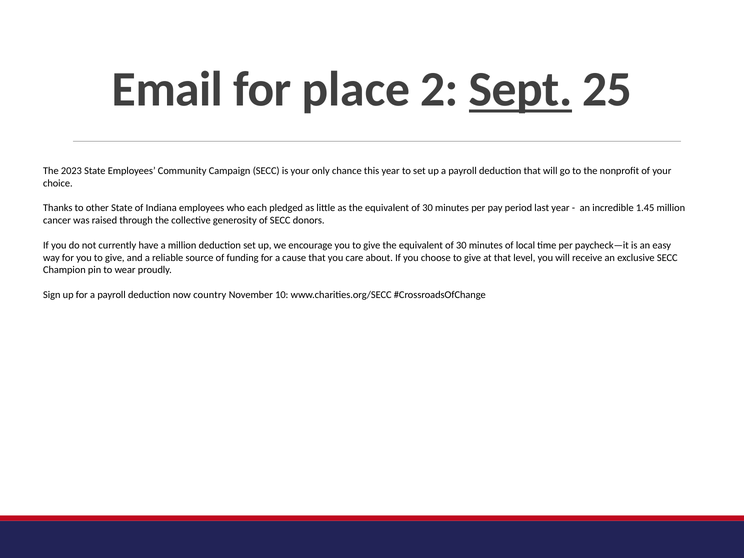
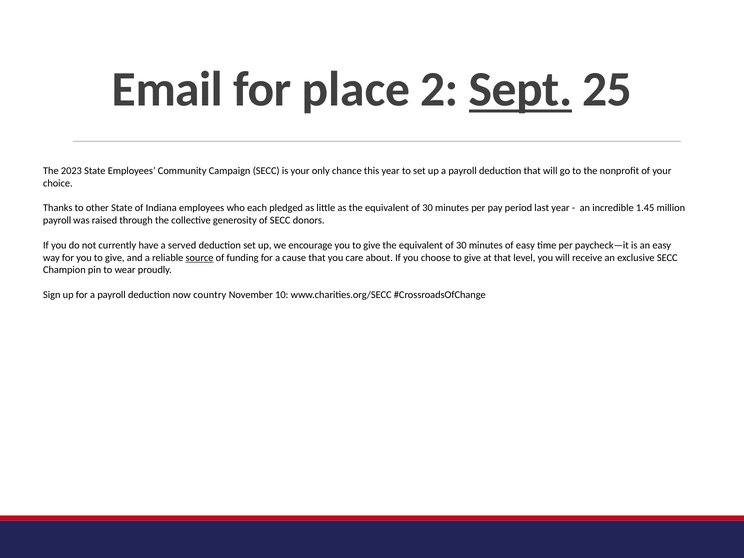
cancer at (57, 220): cancer -> payroll
a million: million -> served
of local: local -> easy
source underline: none -> present
